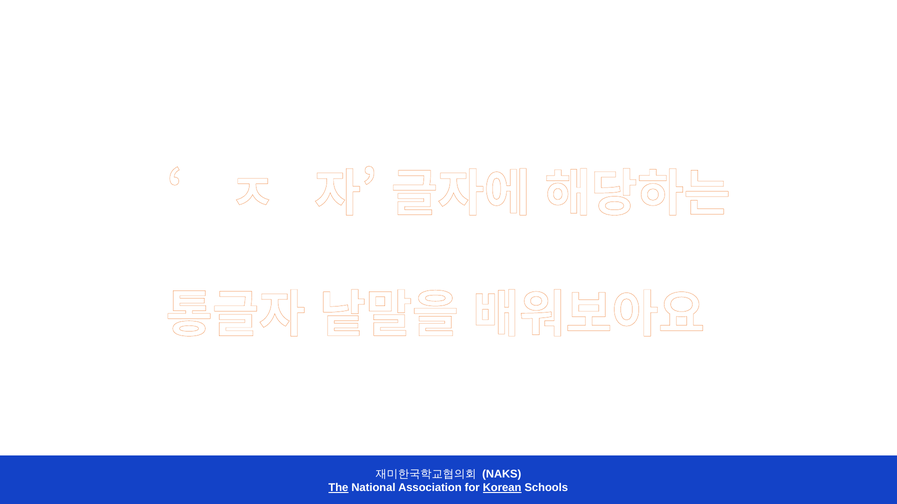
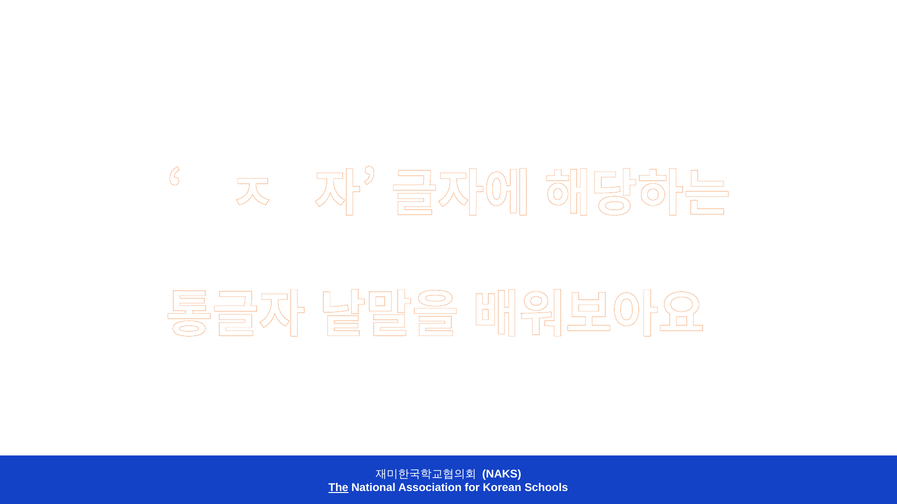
Korean underline: present -> none
